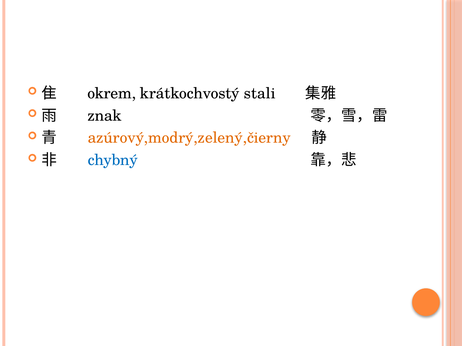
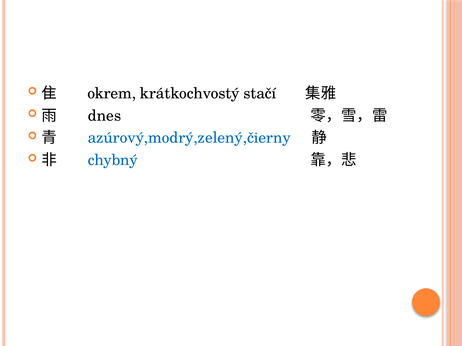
stali: stali -> stačí
znak: znak -> dnes
azúrový,modrý,zelený,čierny colour: orange -> blue
